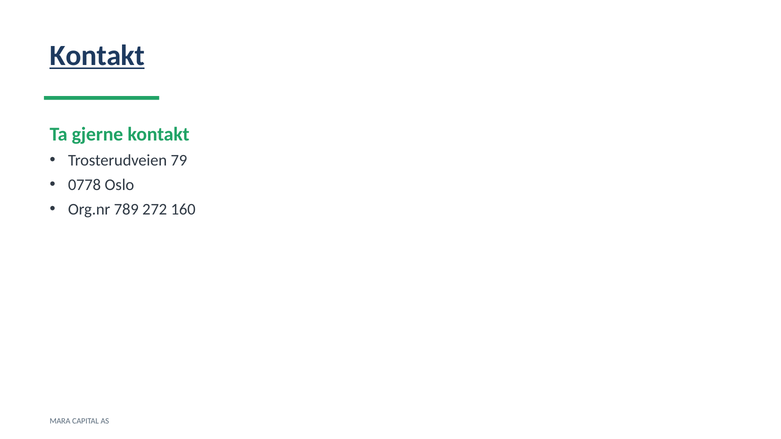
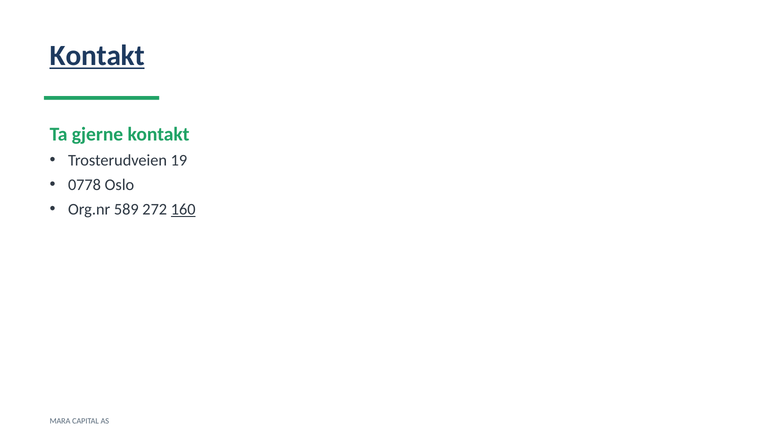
79: 79 -> 19
789: 789 -> 589
160 underline: none -> present
